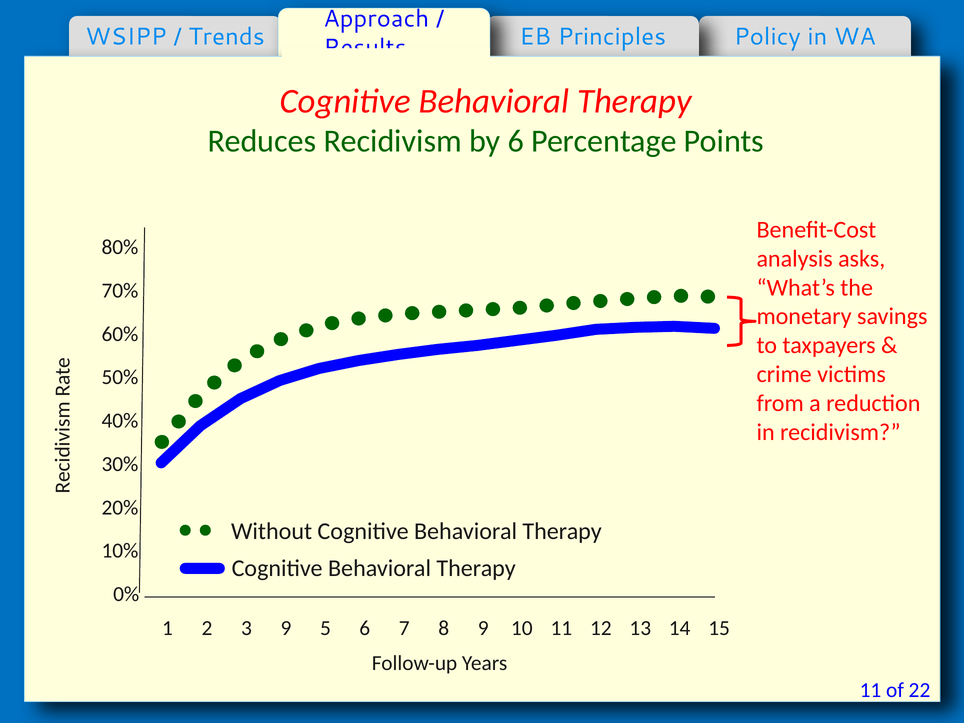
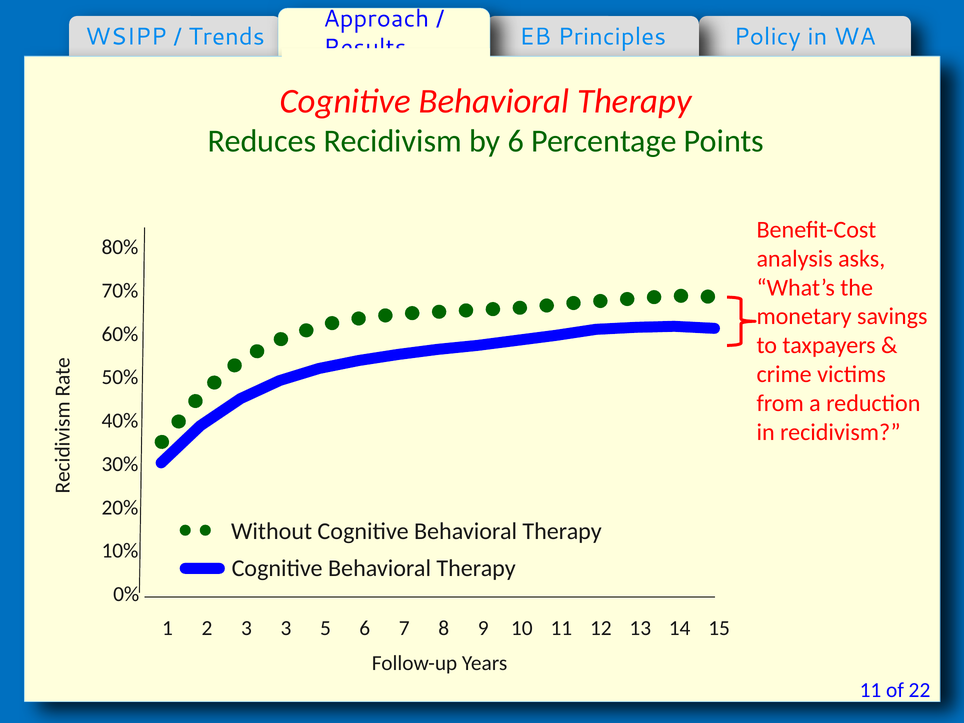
3 9: 9 -> 3
